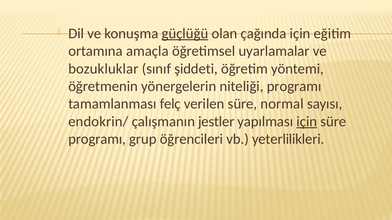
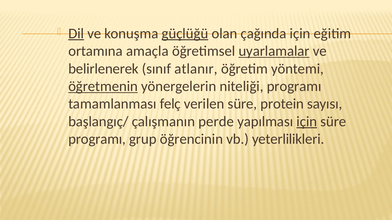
Dil underline: none -> present
uyarlamalar underline: none -> present
bozukluklar: bozukluklar -> belirlenerek
şiddeti: şiddeti -> atlanır
öğretmenin underline: none -> present
normal: normal -> protein
endokrin/: endokrin/ -> başlangıç/
jestler: jestler -> perde
öğrencileri: öğrencileri -> öğrencinin
